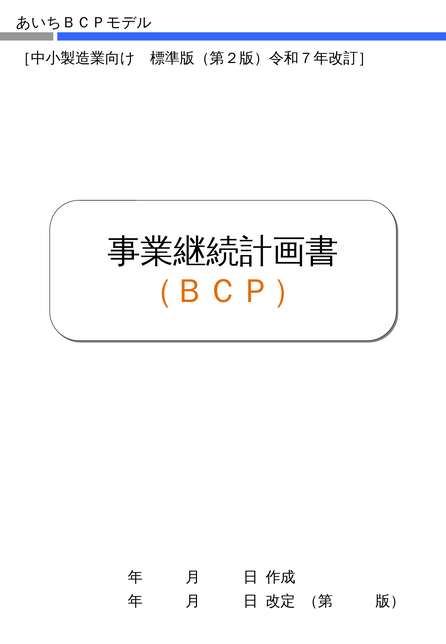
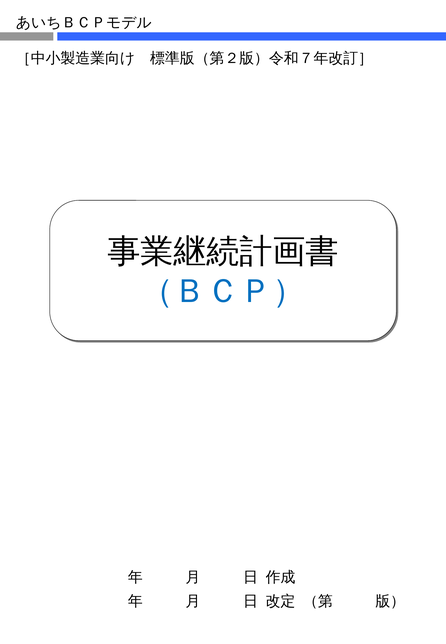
（ＢＣＰ） colour: orange -> blue
